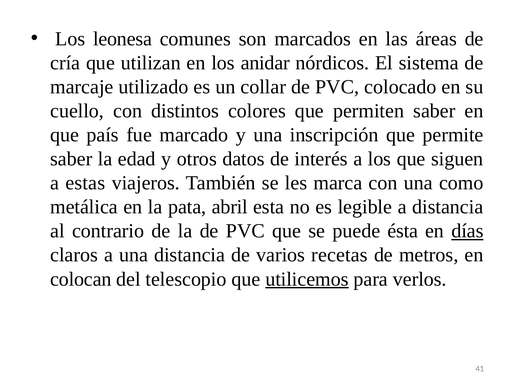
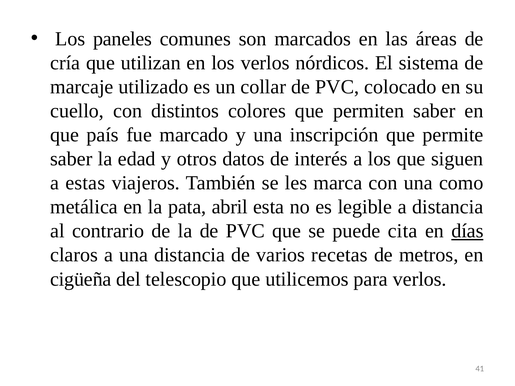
leonesa: leonesa -> paneles
los anidar: anidar -> verlos
ésta: ésta -> cita
colocan: colocan -> cigüeña
utilicemos underline: present -> none
